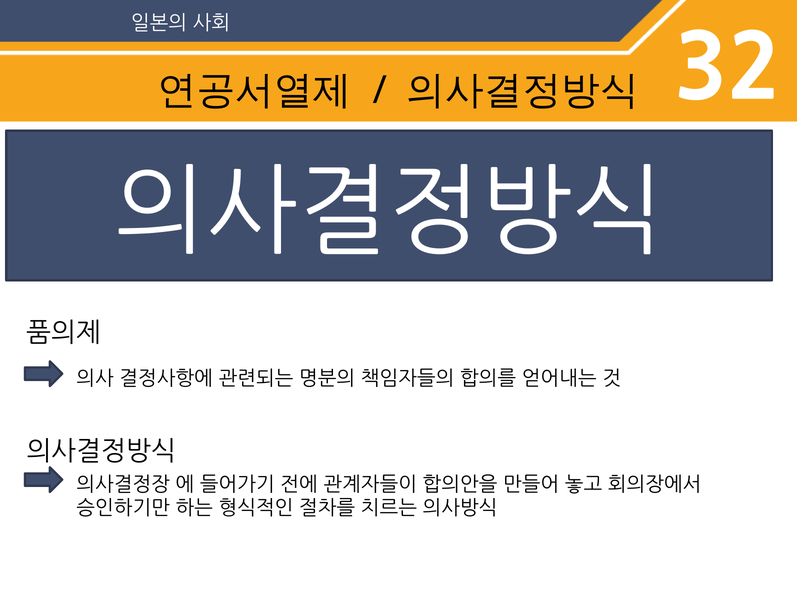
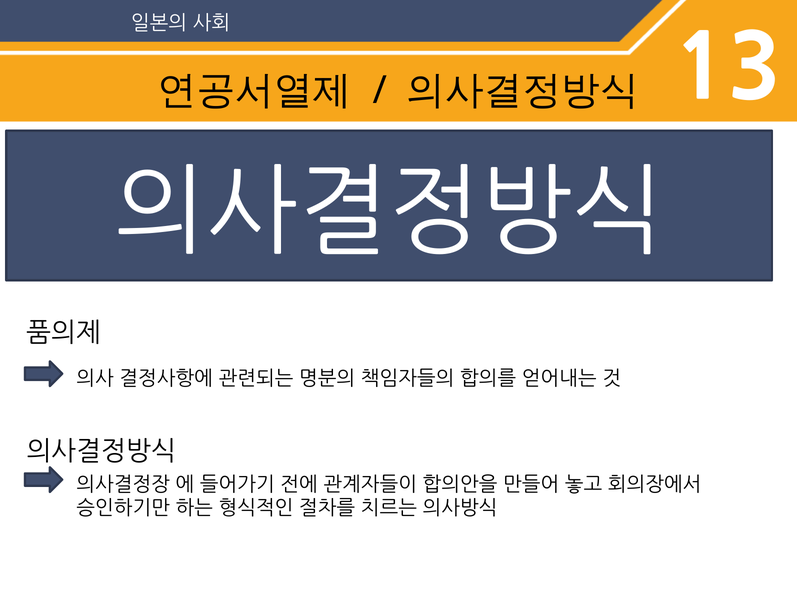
32: 32 -> 13
